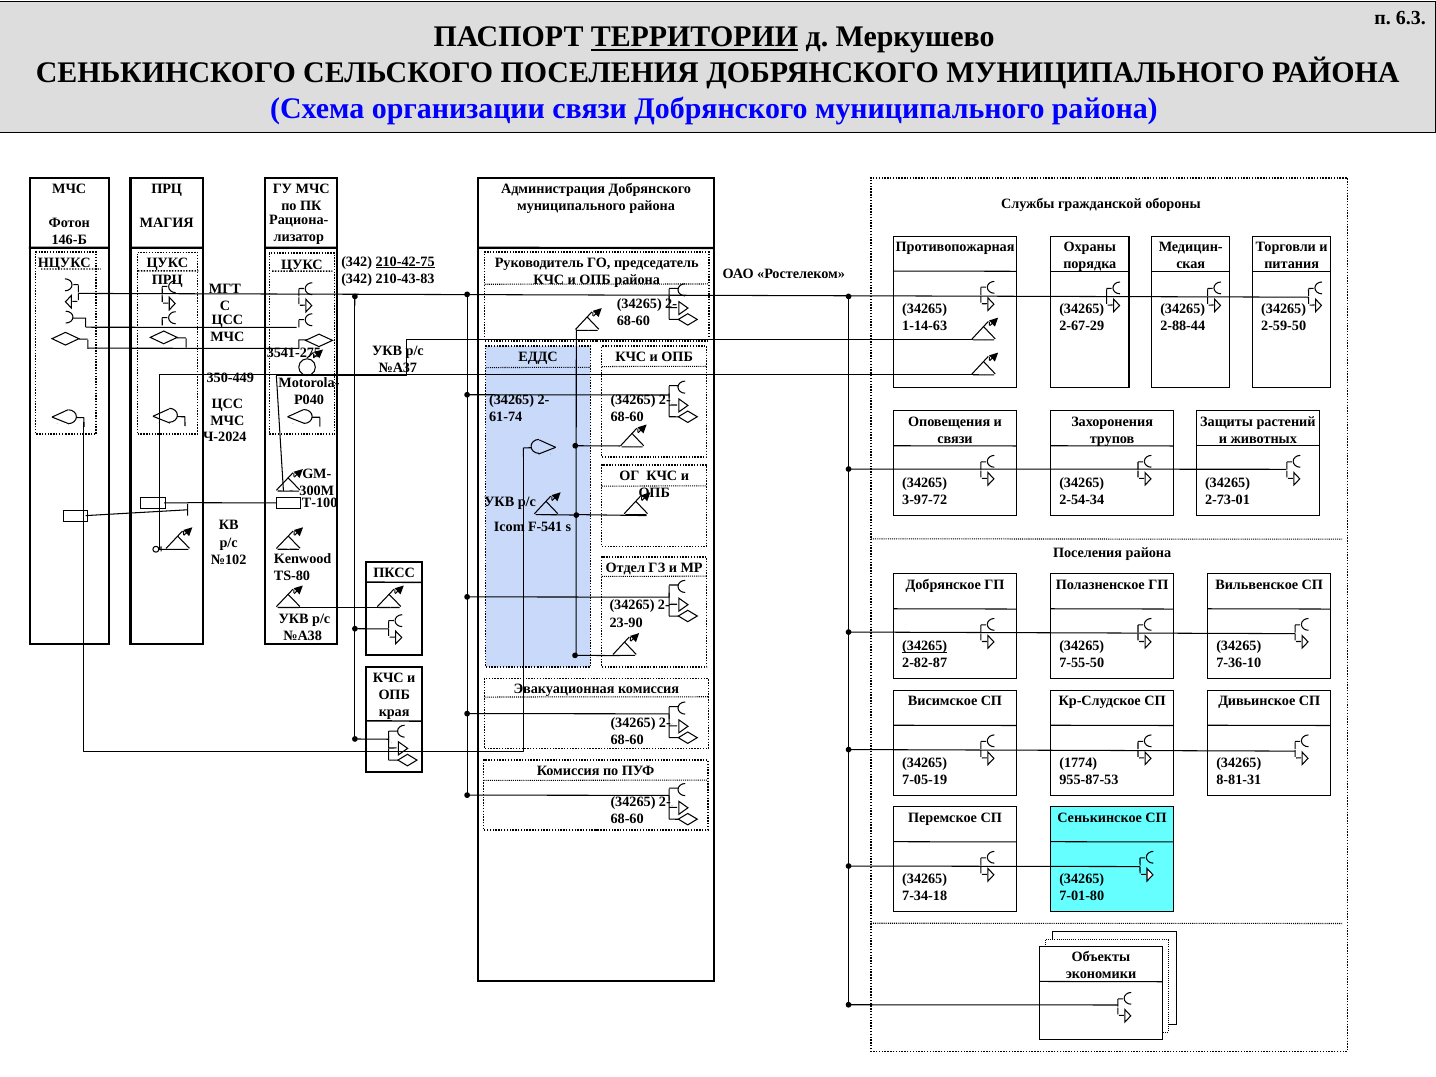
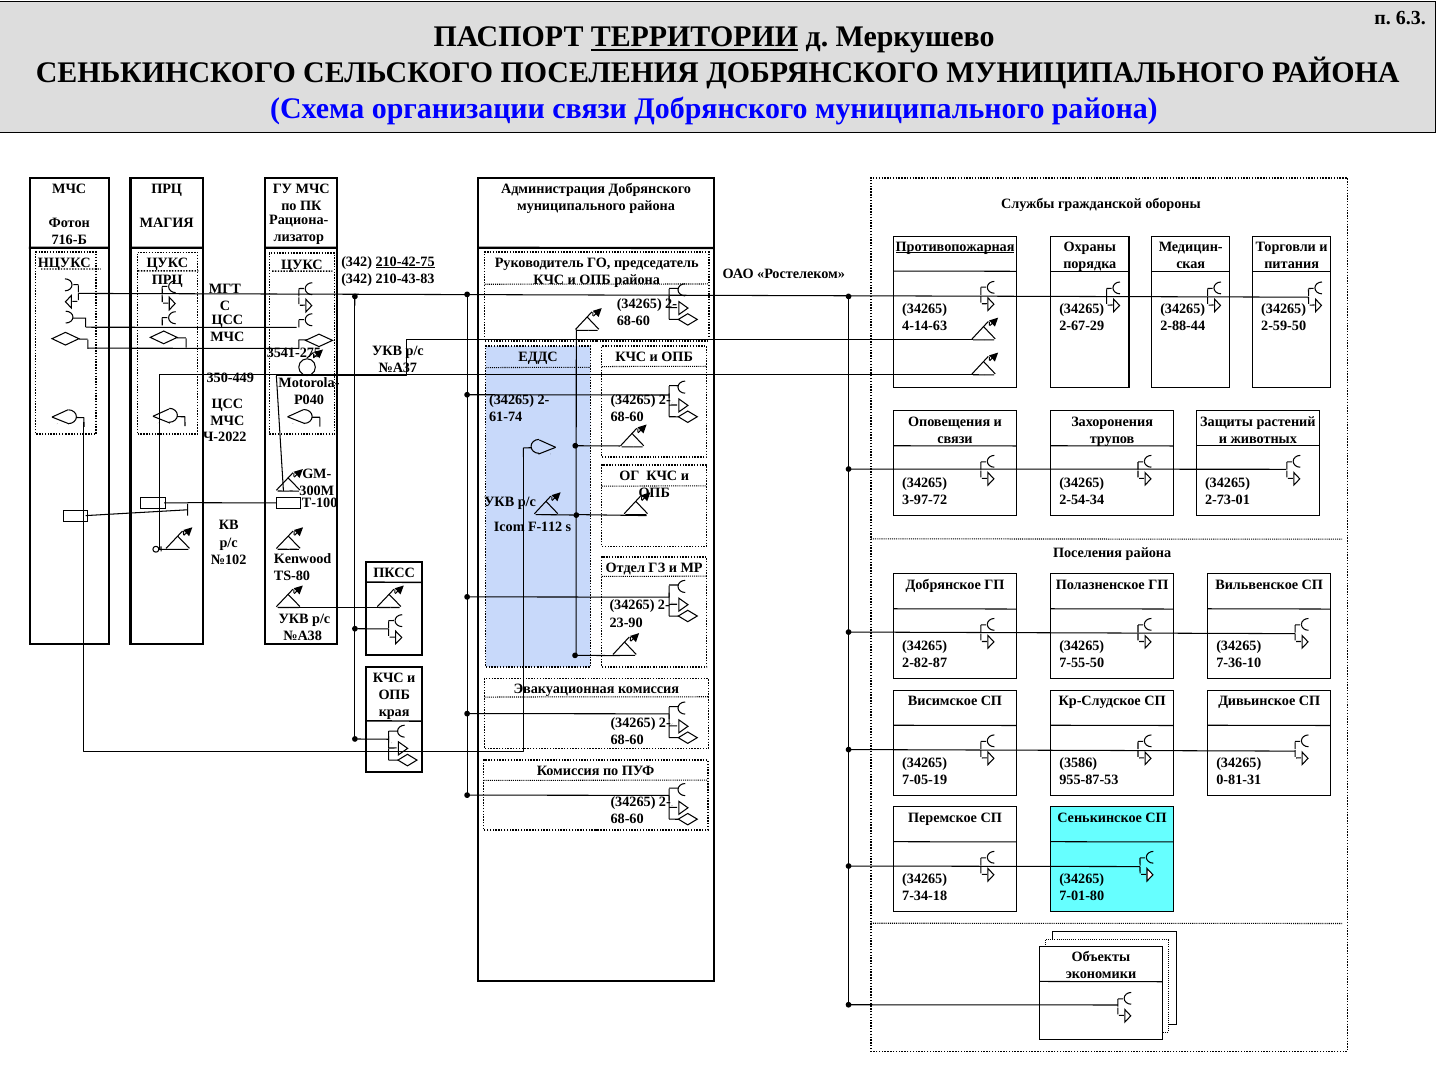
146-Б: 146-Б -> 716-Б
Противопожарная underline: none -> present
1-14-63: 1-14-63 -> 4-14-63
Ч-2024: Ч-2024 -> Ч-2022
F-541: F-541 -> F-112
34265 at (925, 646) underline: present -> none
1774: 1774 -> 3586
8-81-31: 8-81-31 -> 0-81-31
